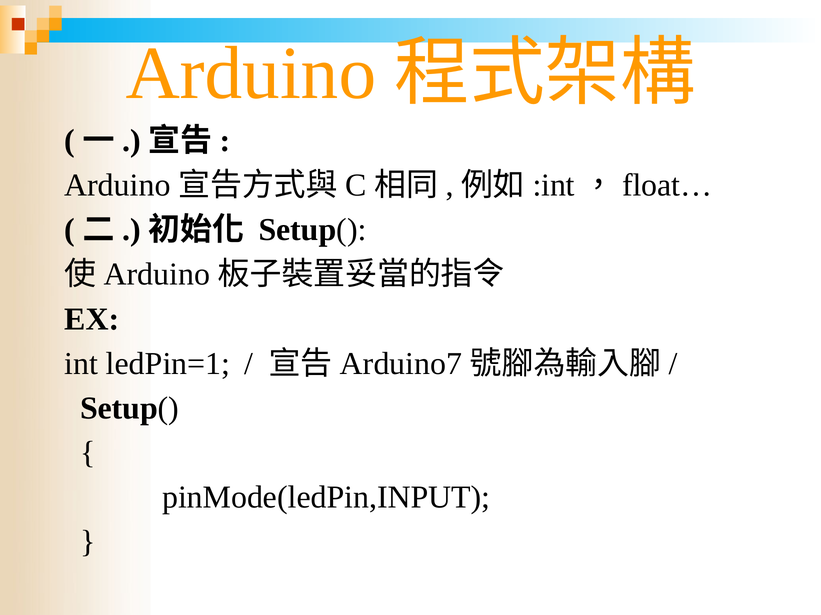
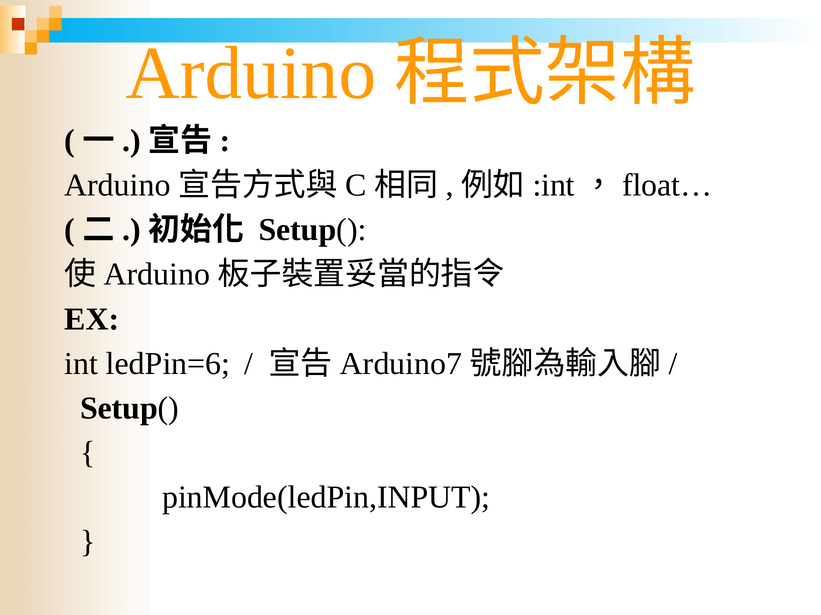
ledPin=1: ledPin=1 -> ledPin=6
